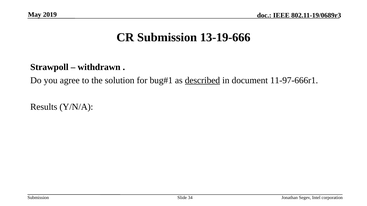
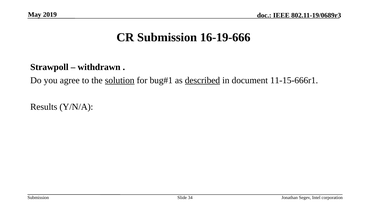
13-19-666: 13-19-666 -> 16-19-666
solution underline: none -> present
11-97-666r1: 11-97-666r1 -> 11-15-666r1
